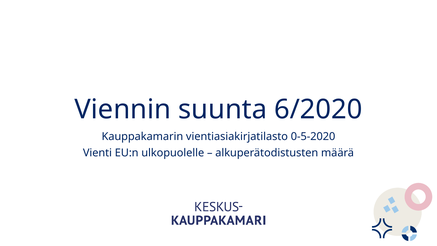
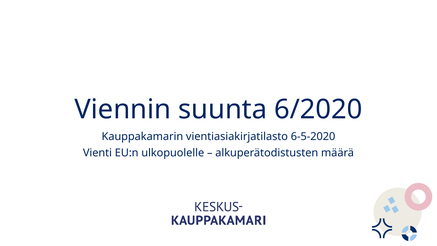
0-5-2020: 0-5-2020 -> 6-5-2020
